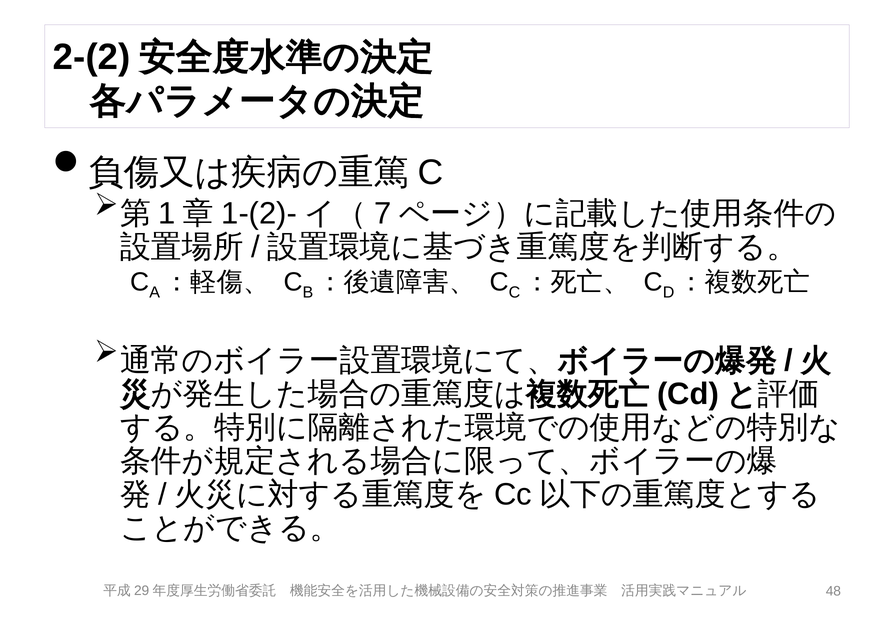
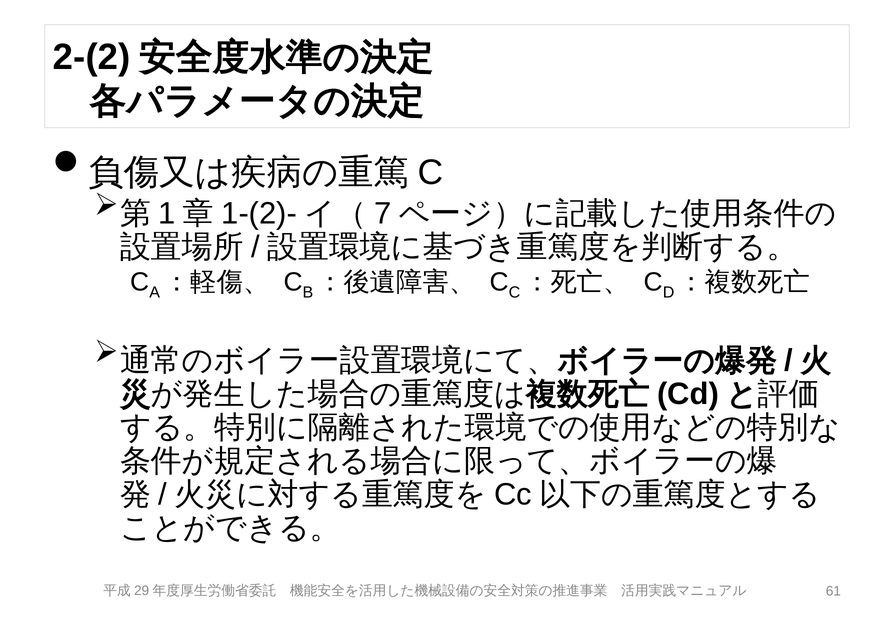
48: 48 -> 61
